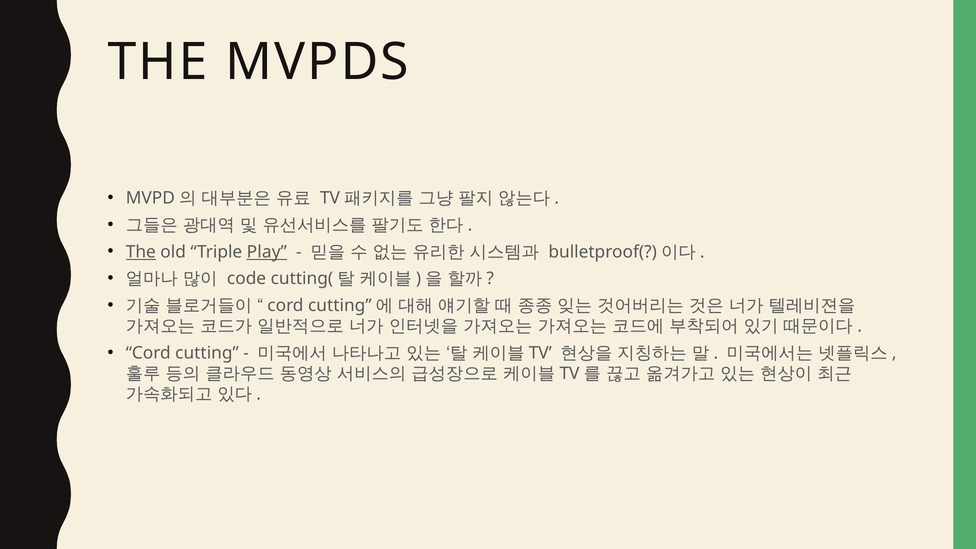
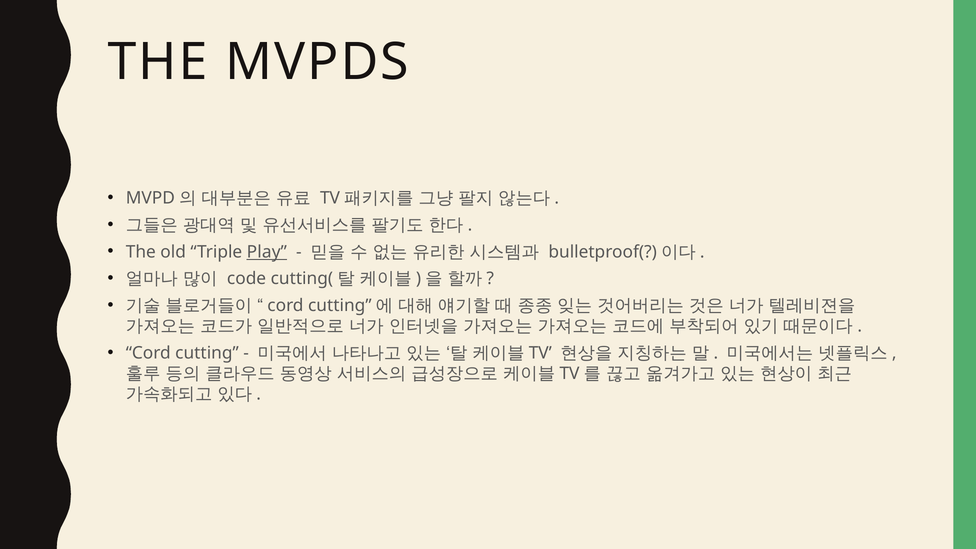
The at (141, 252) underline: present -> none
